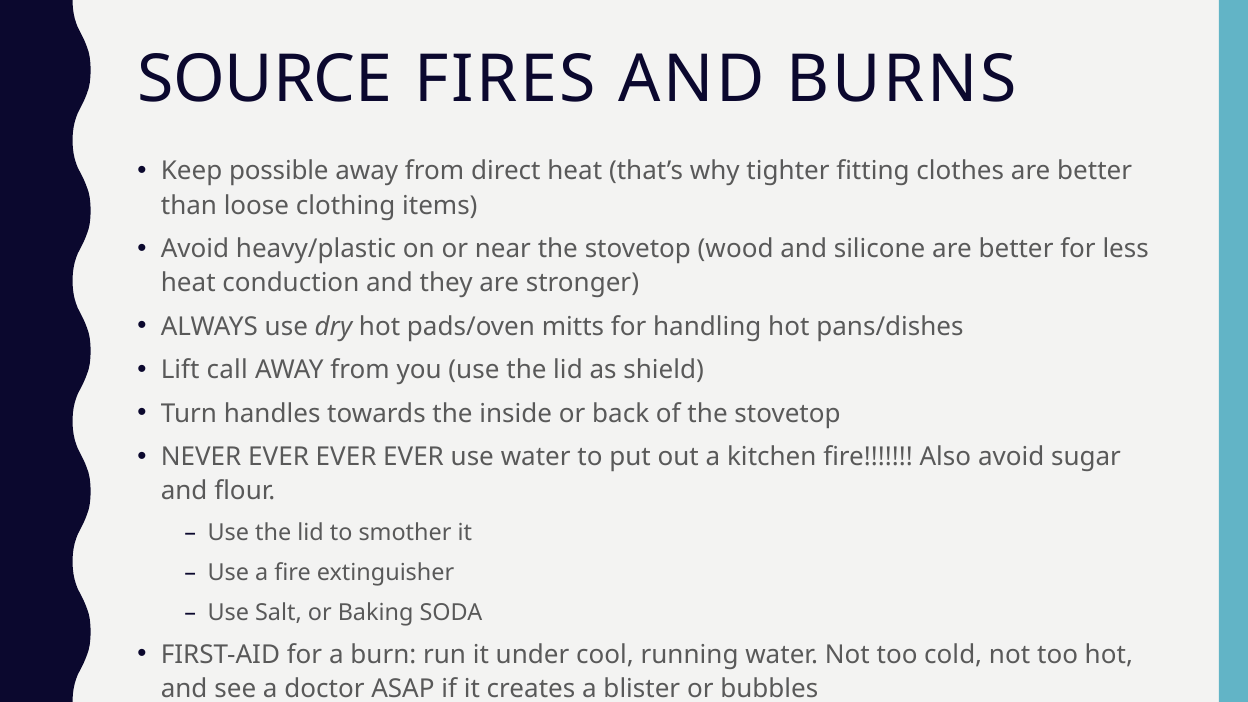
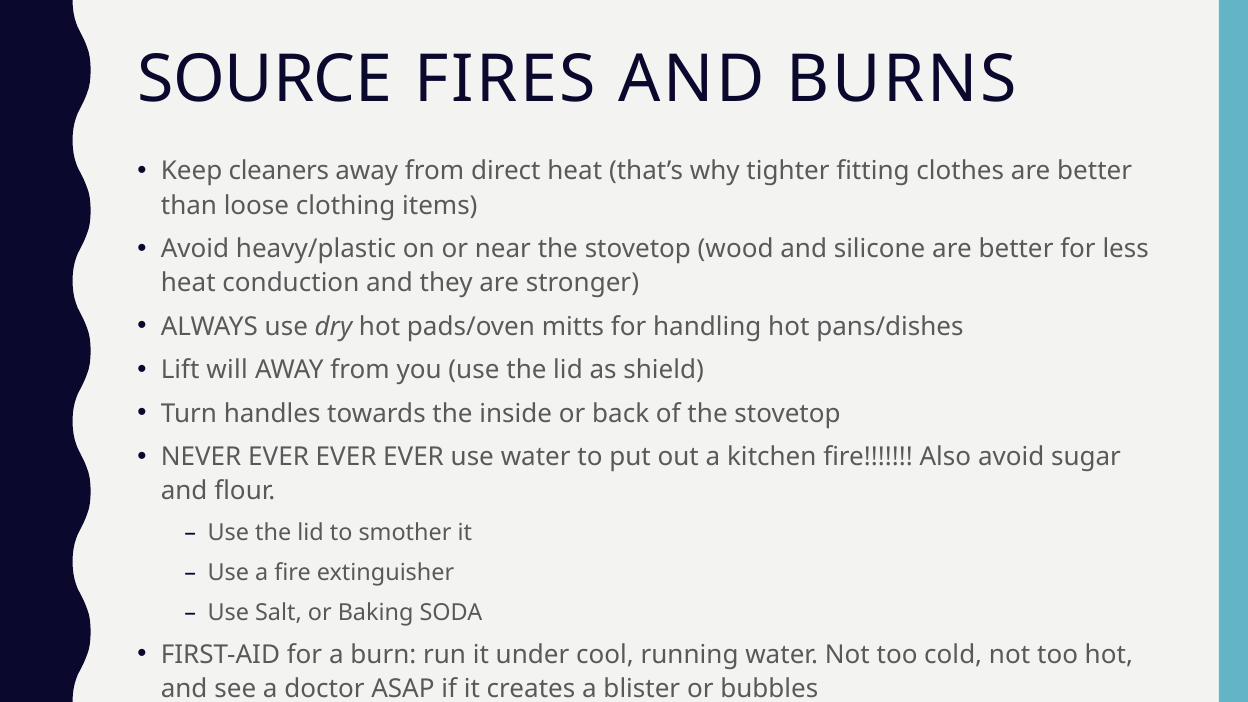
possible: possible -> cleaners
call: call -> will
